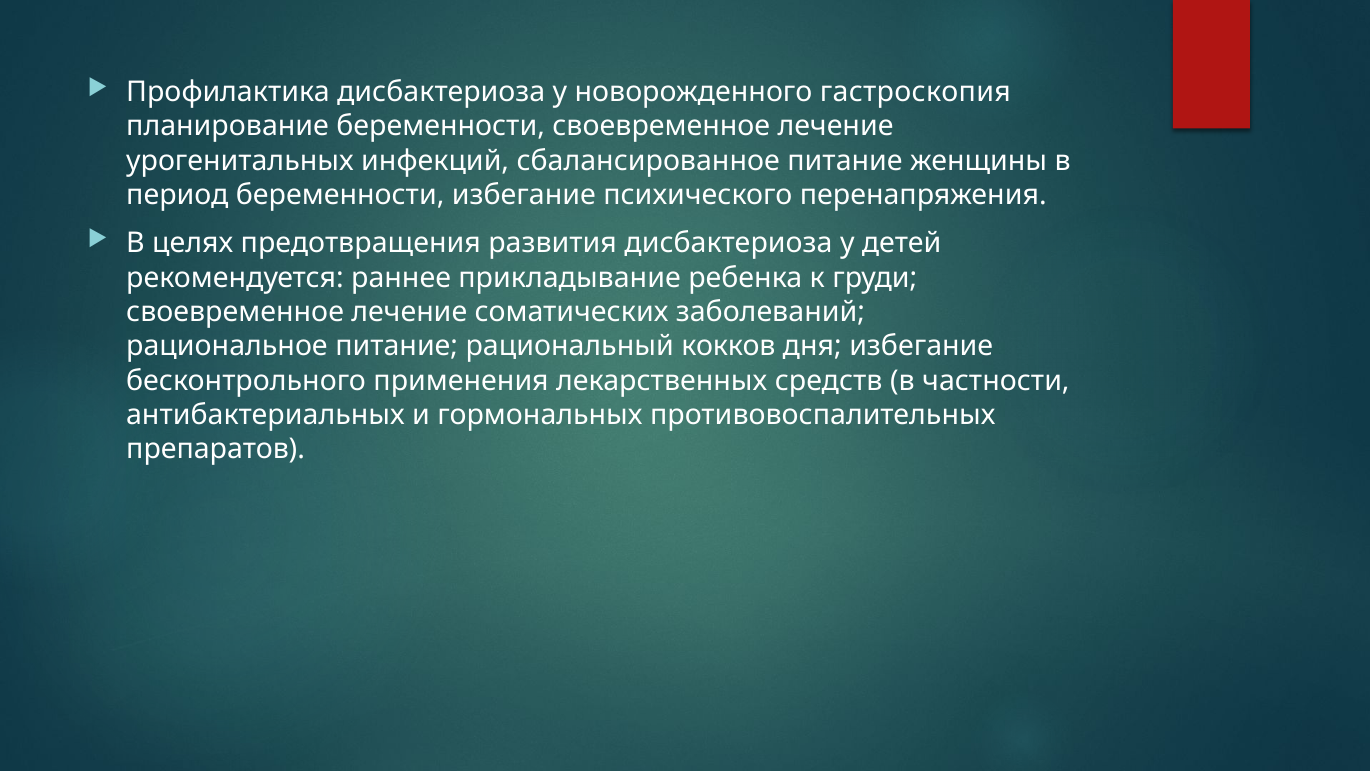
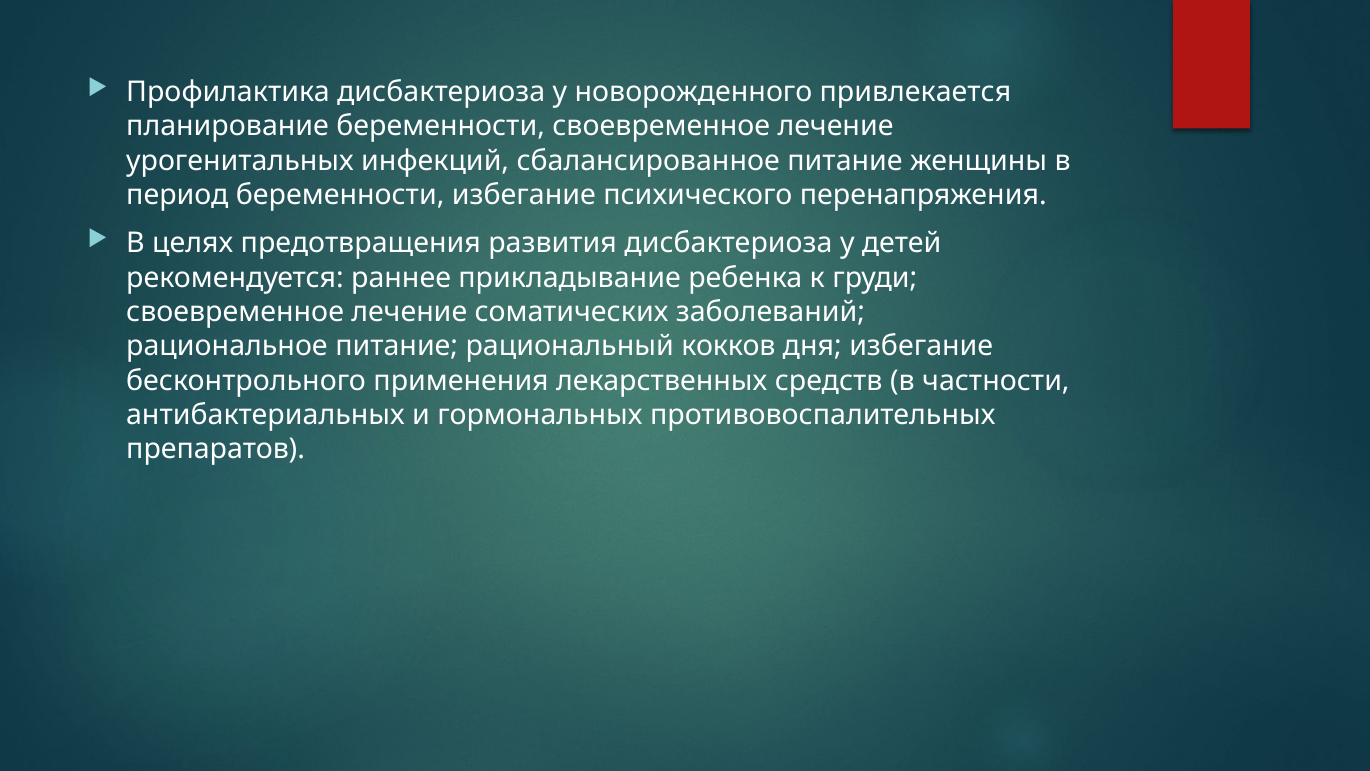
гастроскопия: гастроскопия -> привлекается
